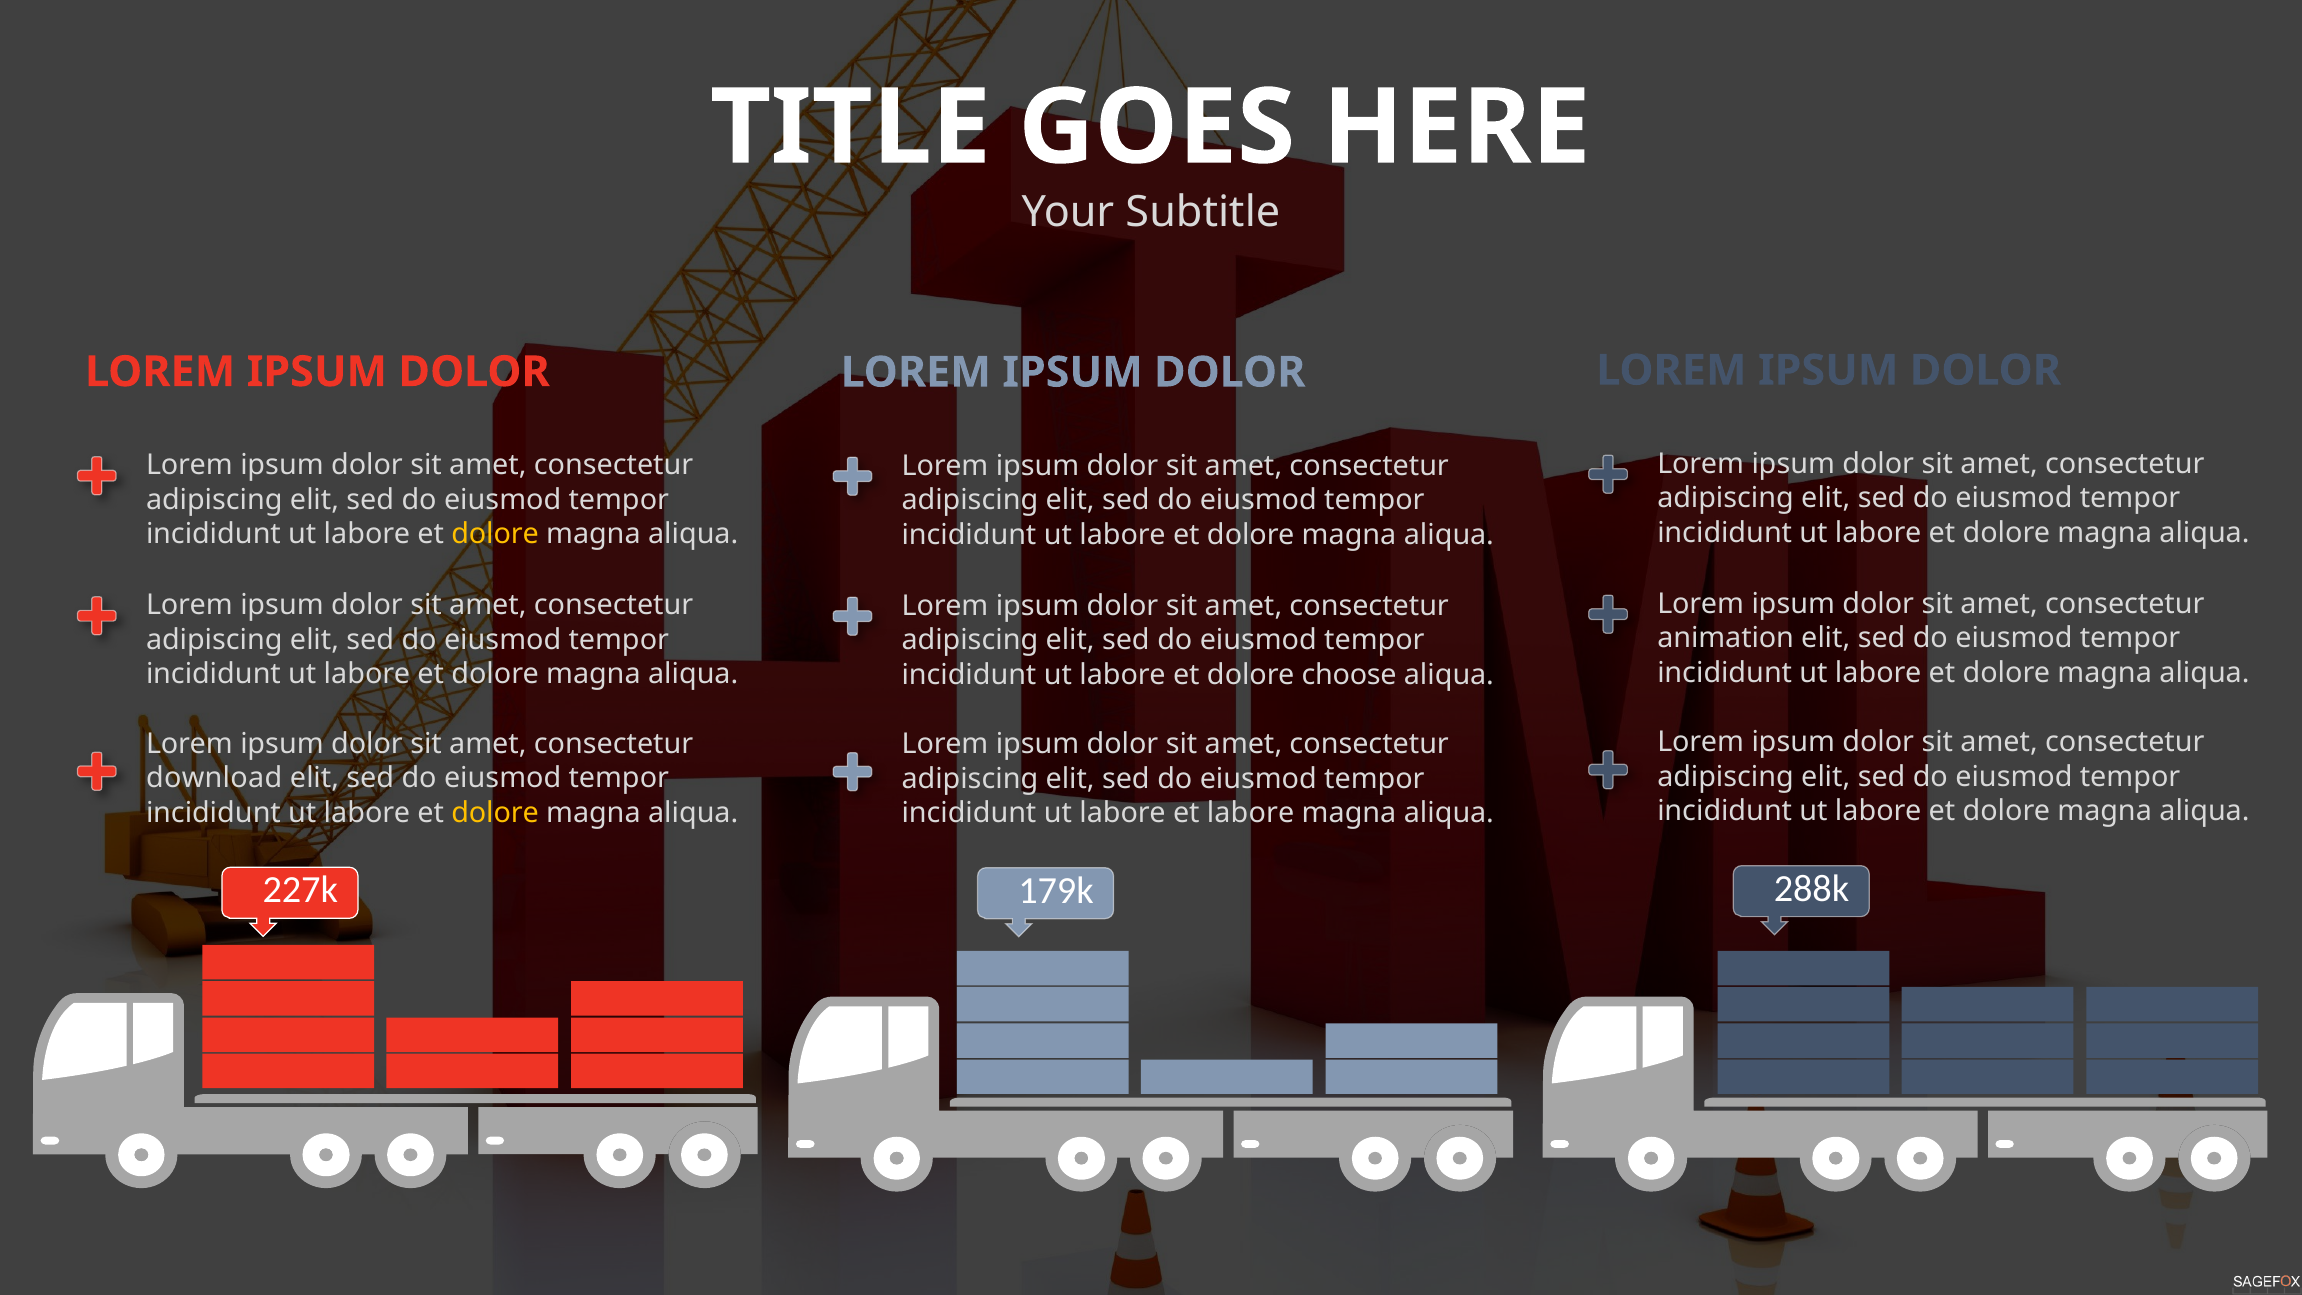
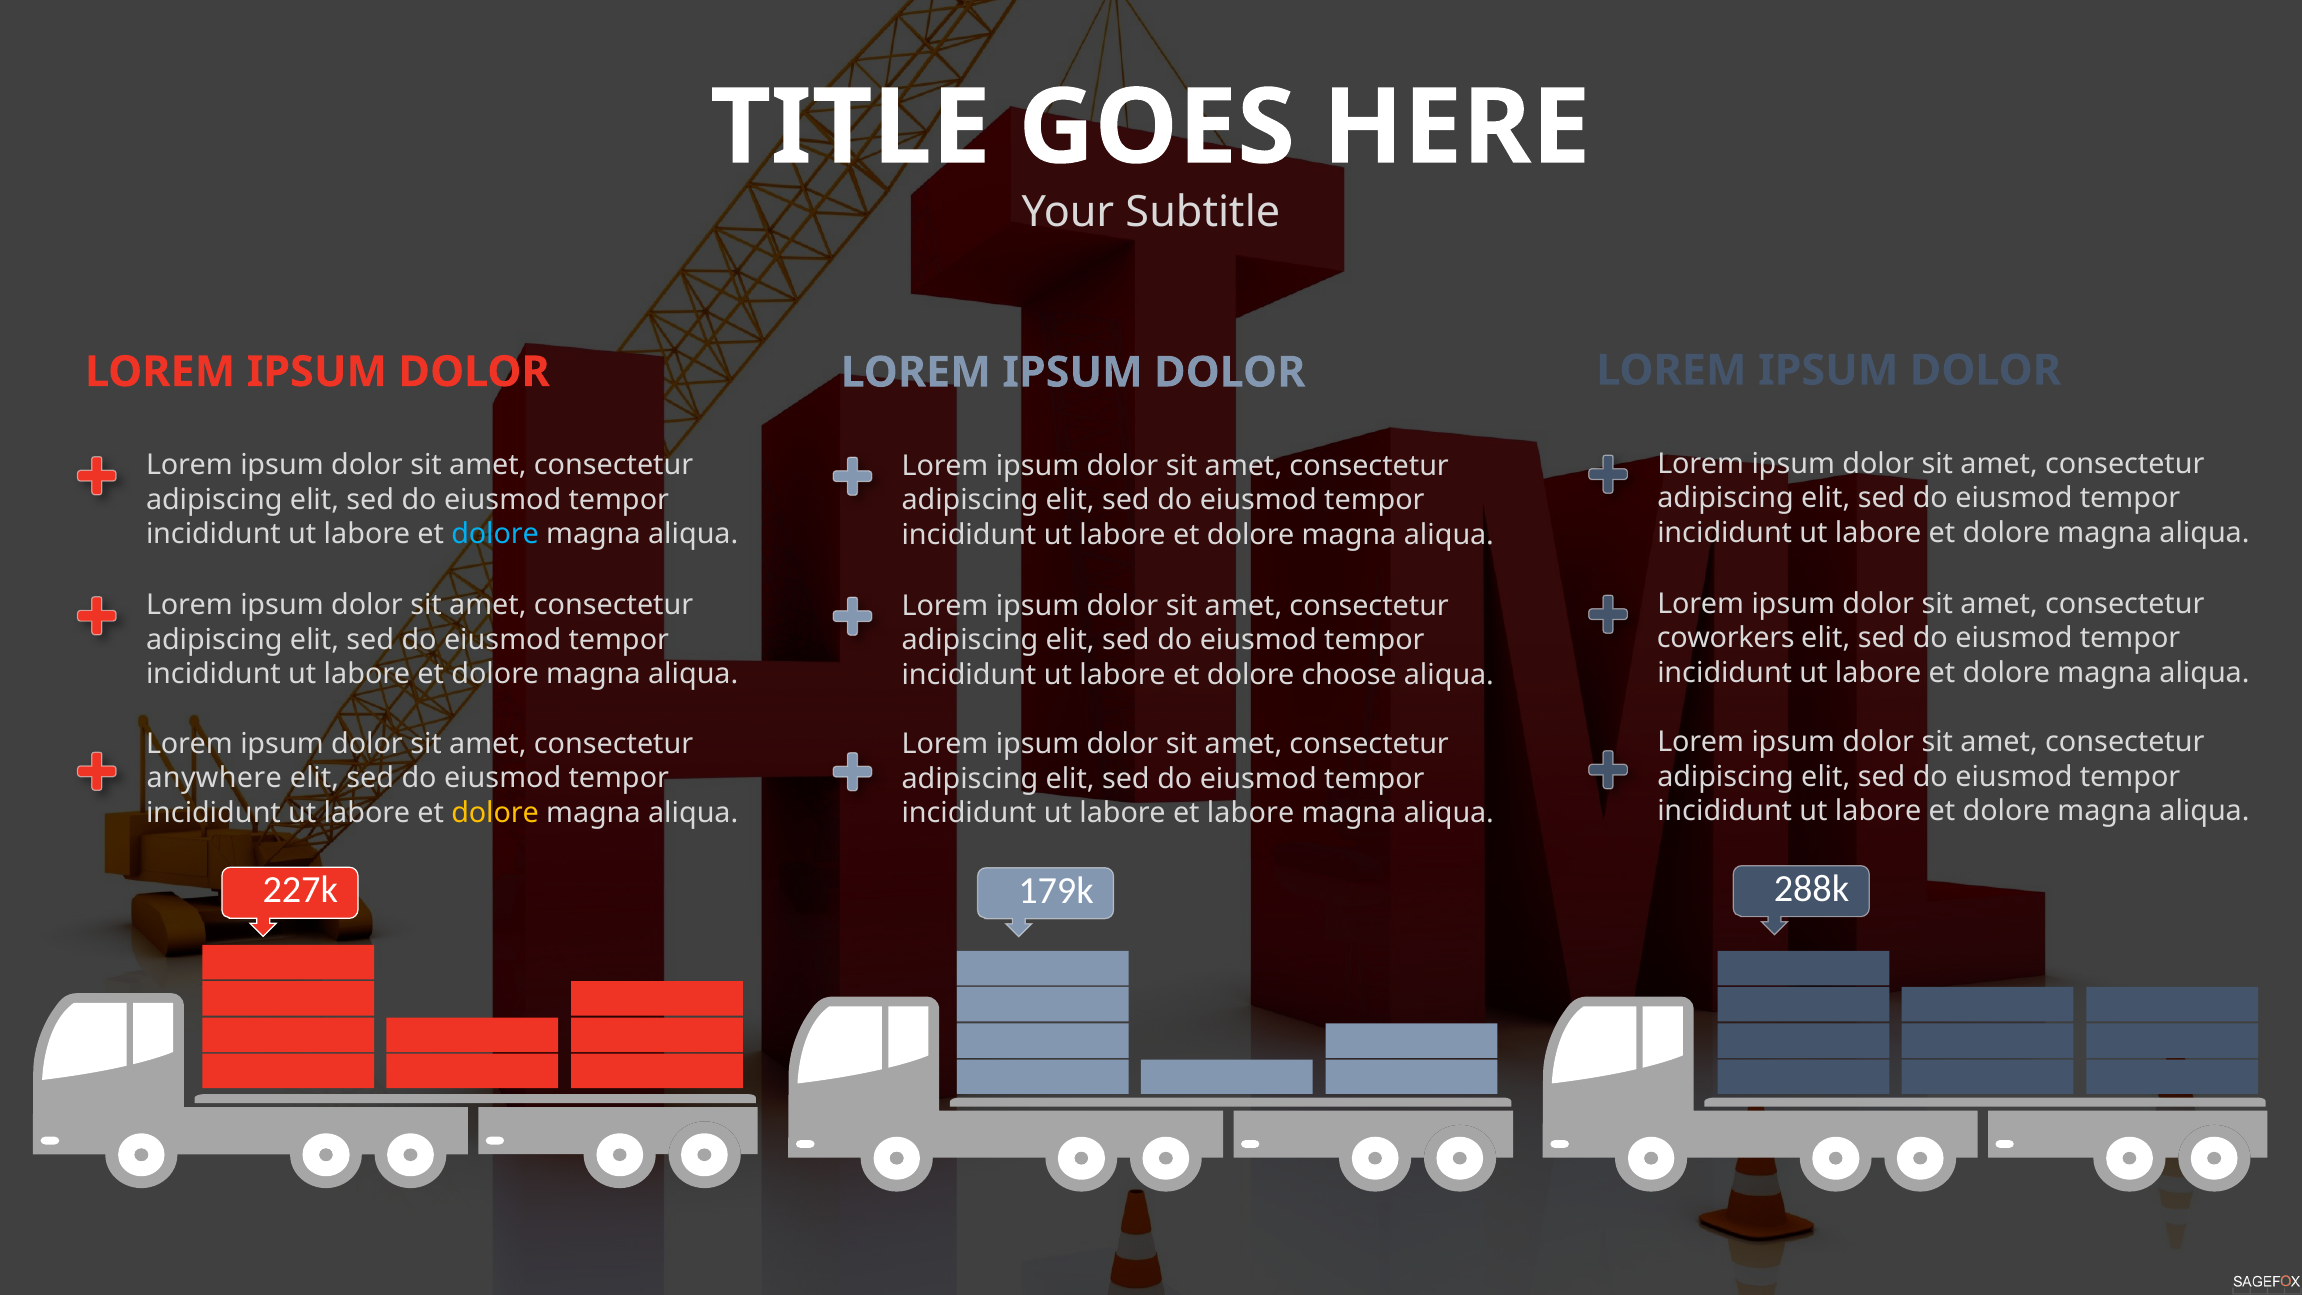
dolore at (495, 534) colour: yellow -> light blue
animation: animation -> coworkers
download: download -> anywhere
